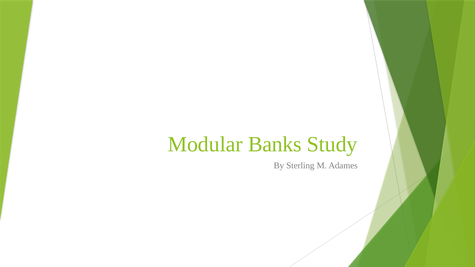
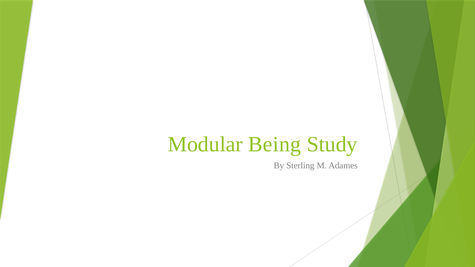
Banks: Banks -> Being
